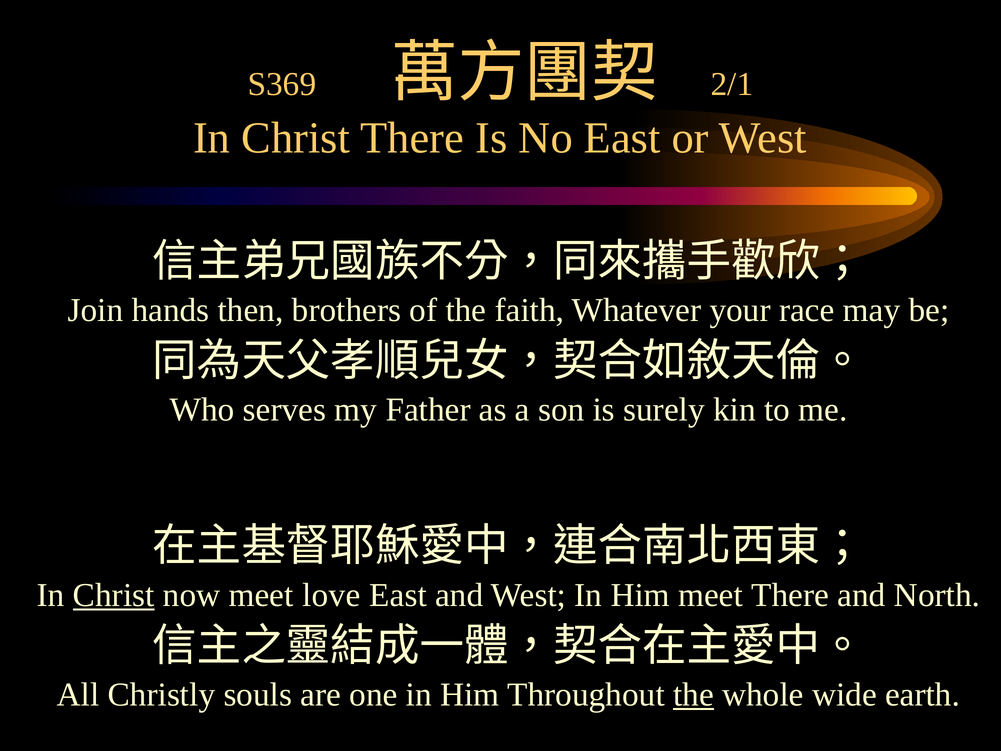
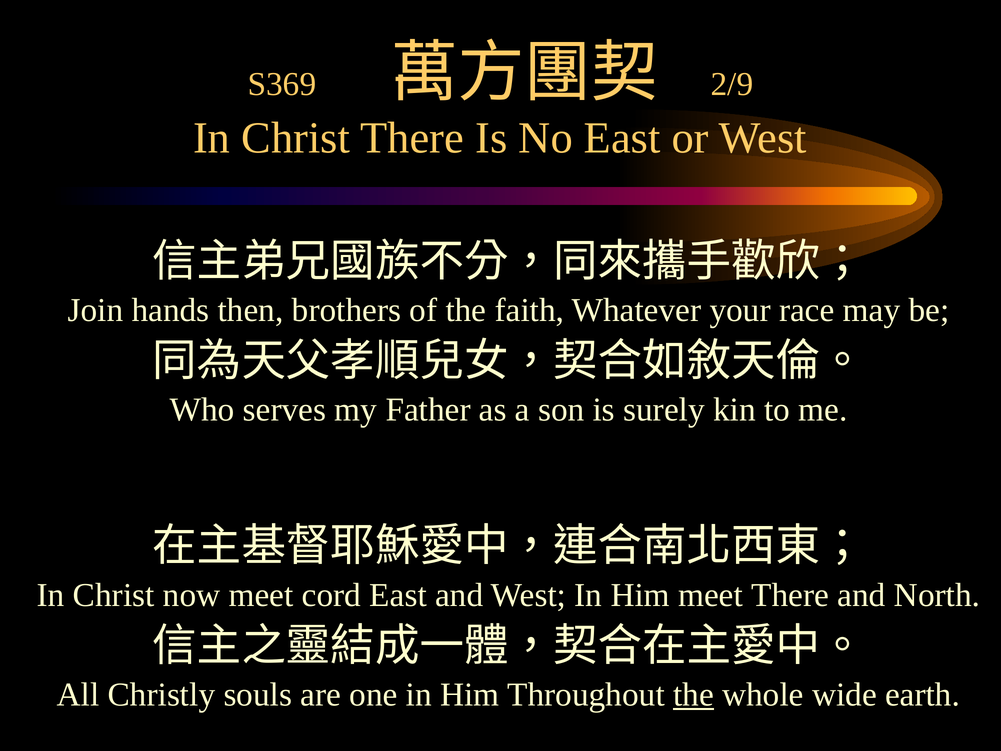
2/1: 2/1 -> 2/9
Christ at (114, 595) underline: present -> none
love: love -> cord
